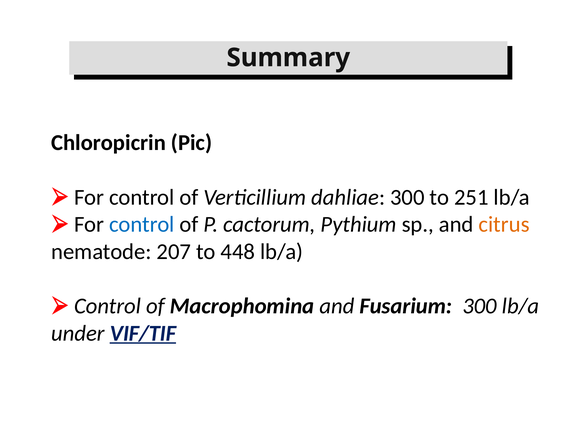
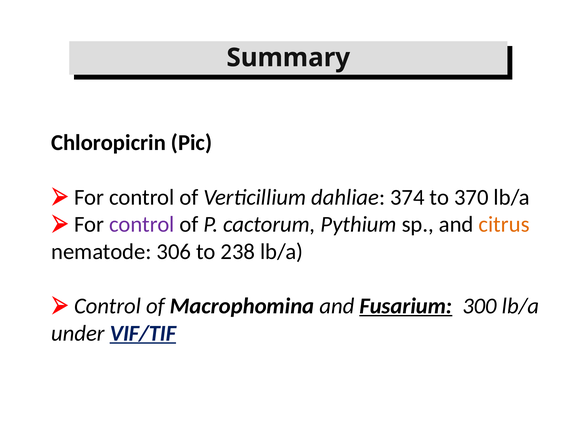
dahliae 300: 300 -> 374
251: 251 -> 370
control at (142, 225) colour: blue -> purple
207: 207 -> 306
448: 448 -> 238
Fusarium underline: none -> present
